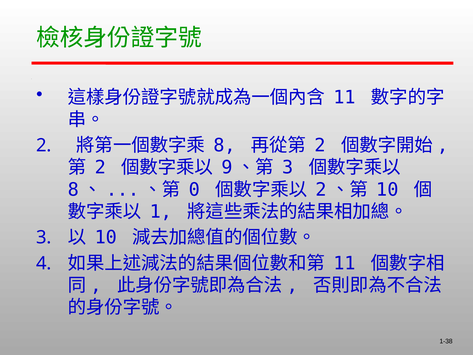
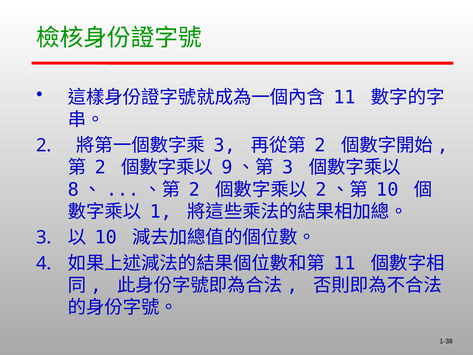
8 at (224, 145): 8 -> 3
0 at (194, 189): 0 -> 2
